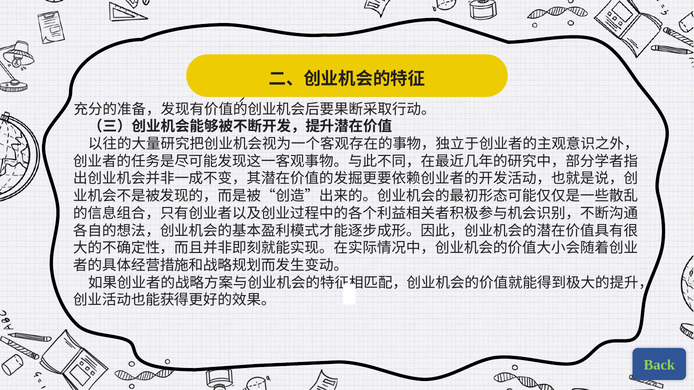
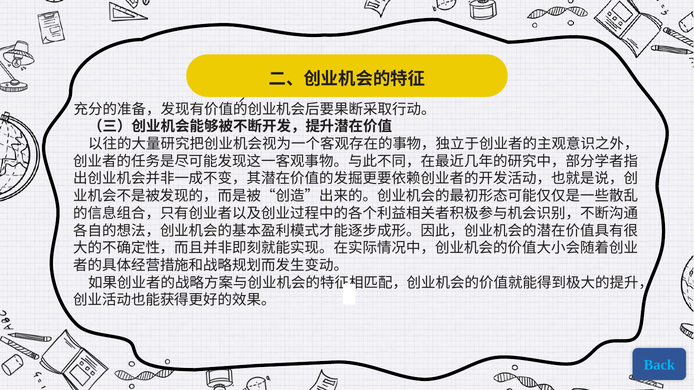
Back colour: light green -> light blue
